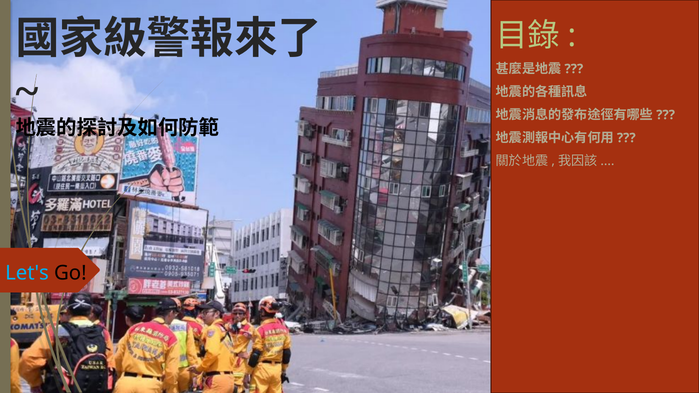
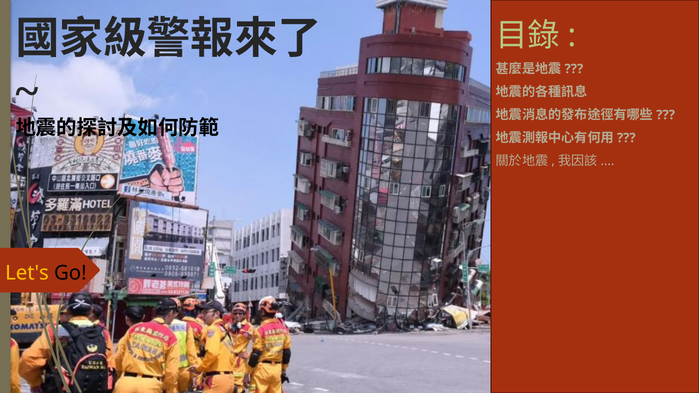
Let's colour: light blue -> yellow
